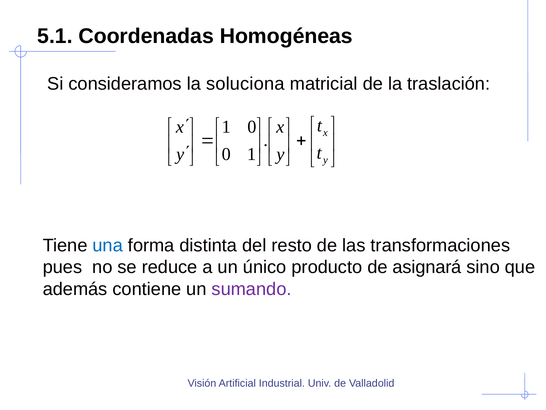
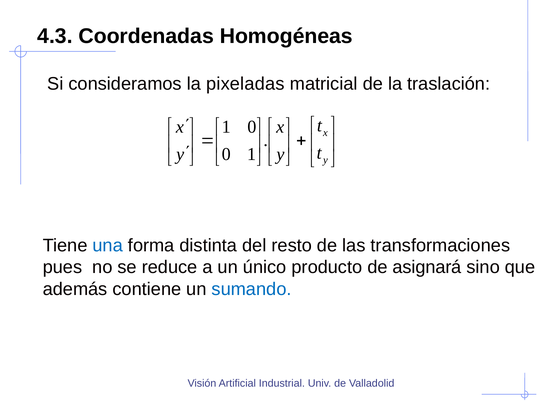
5.1: 5.1 -> 4.3
soluciona: soluciona -> pixeladas
sumando colour: purple -> blue
